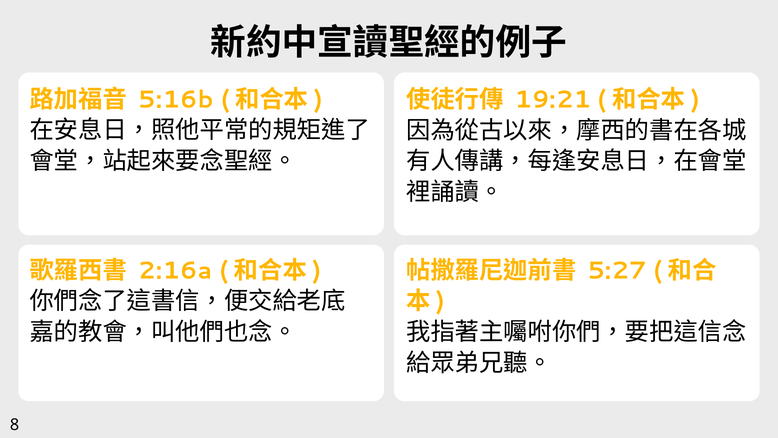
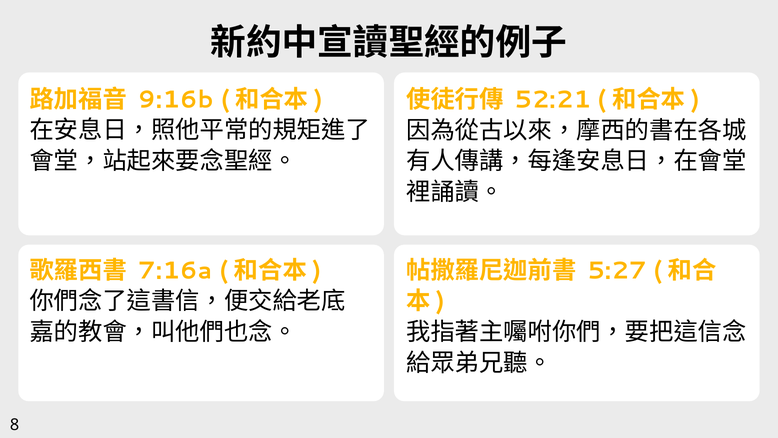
5:16b: 5:16b -> 9:16b
19:21: 19:21 -> 52:21
2:16a: 2:16a -> 7:16a
